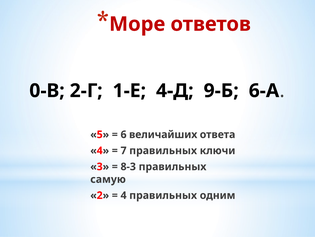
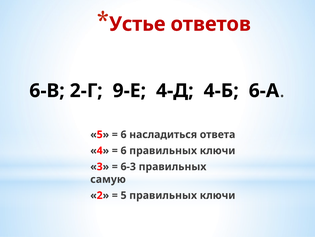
Море: Море -> Устье
0-В: 0-В -> 6-В
1-Е: 1-Е -> 9-Е
9-Б: 9-Б -> 4-Б
величайших: величайших -> насладиться
7 at (124, 150): 7 -> 6
8-3: 8-3 -> 6-3
4 at (124, 195): 4 -> 5
одним at (218, 195): одним -> ключи
